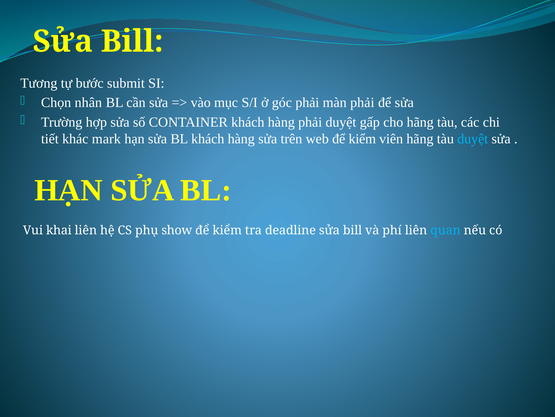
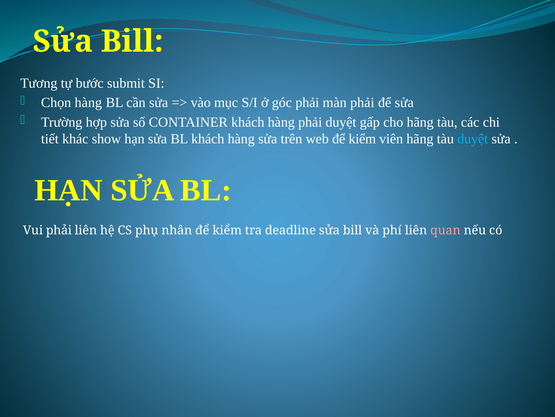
Chọn nhân: nhân -> hàng
mark: mark -> show
Vui khai: khai -> phải
show: show -> nhân
quan colour: light blue -> pink
